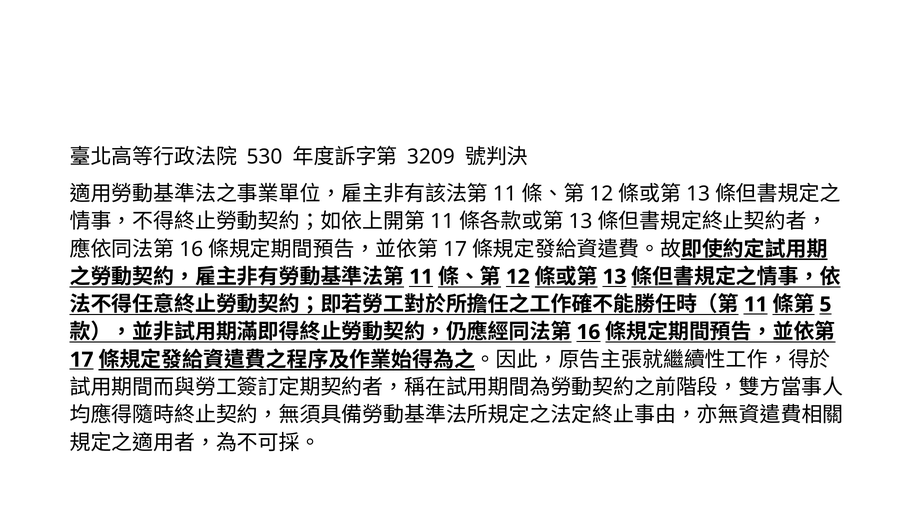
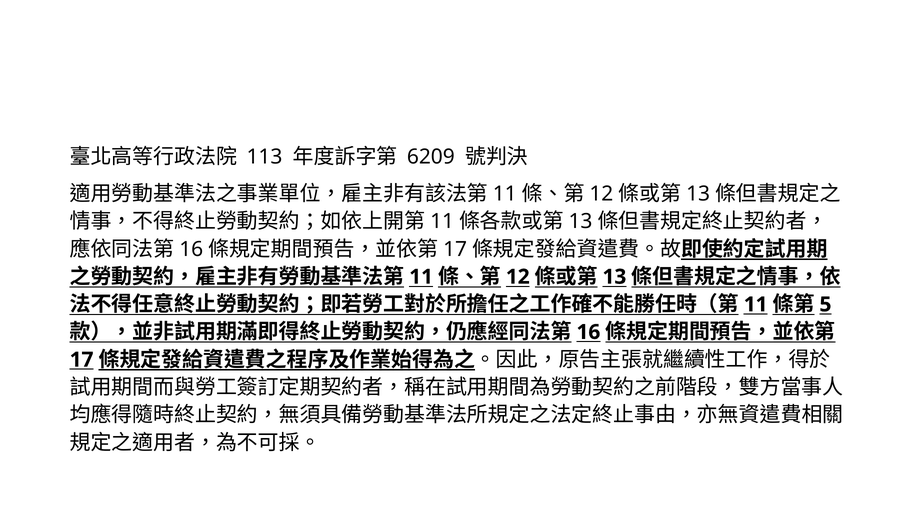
530: 530 -> 113
3209: 3209 -> 6209
